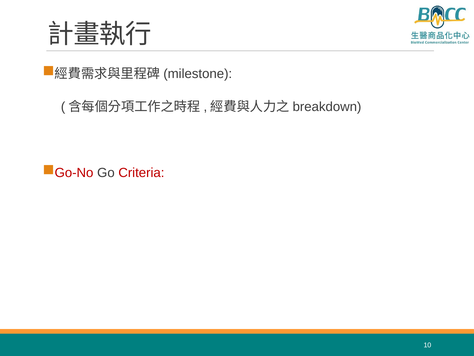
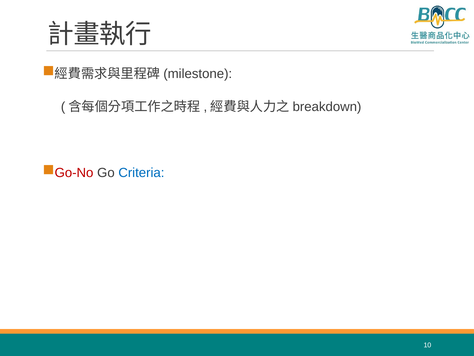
Criteria colour: red -> blue
